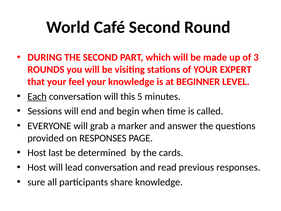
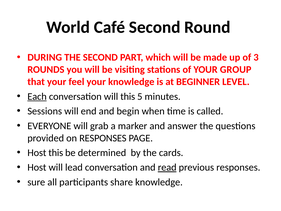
EXPERT: EXPERT -> GROUP
Host last: last -> this
read underline: none -> present
